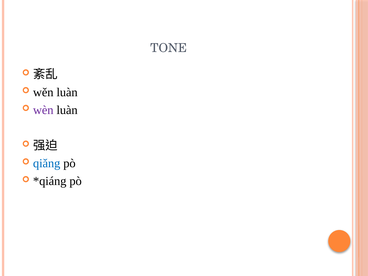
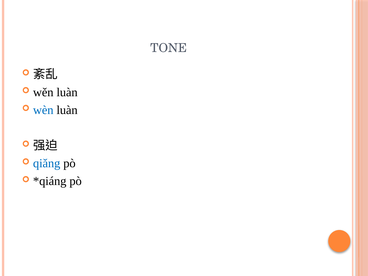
wèn colour: purple -> blue
